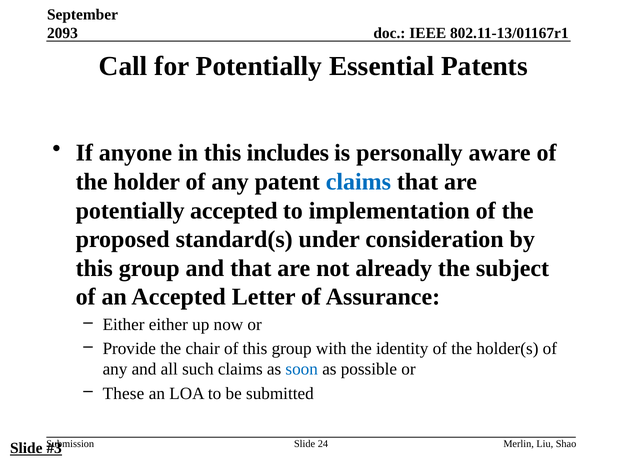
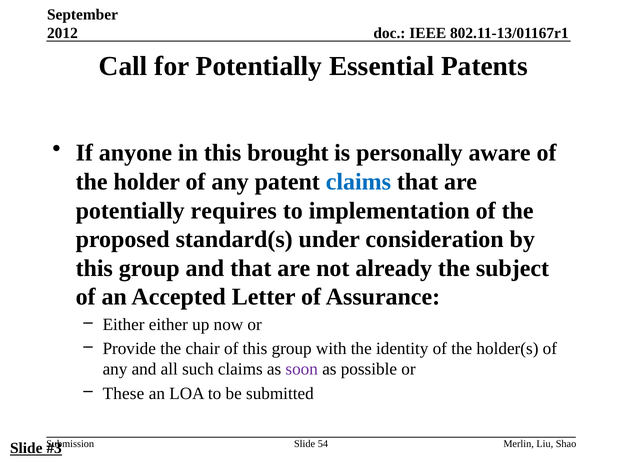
2093: 2093 -> 2012
includes: includes -> brought
potentially accepted: accepted -> requires
soon colour: blue -> purple
24: 24 -> 54
